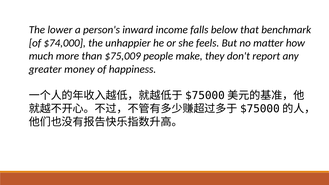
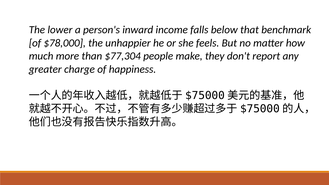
$74,000: $74,000 -> $78,000
$75,009: $75,009 -> $77,304
money: money -> charge
